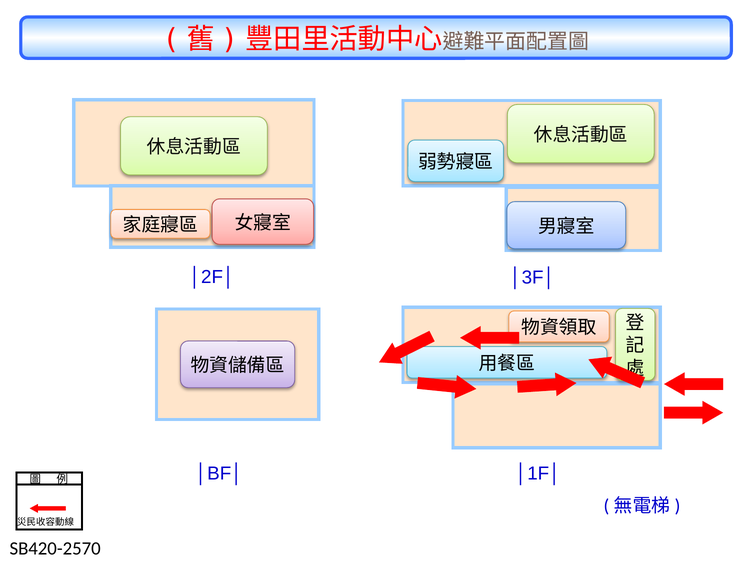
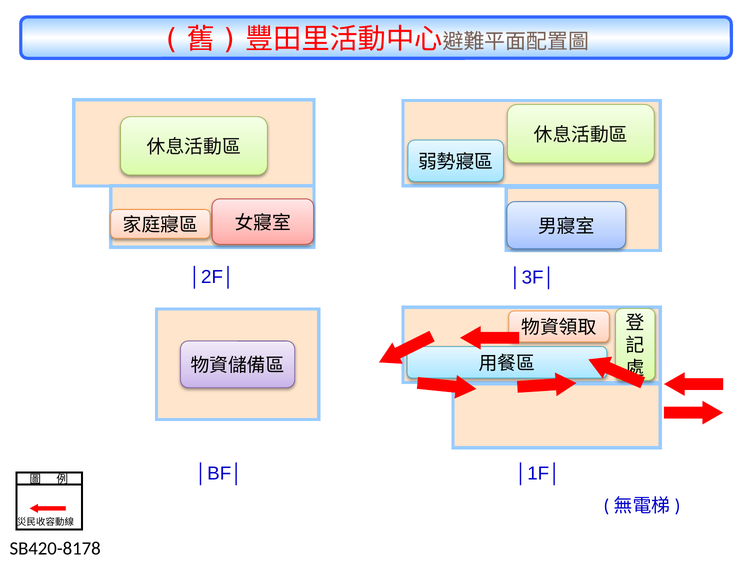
SB420-2570: SB420-2570 -> SB420-8178
